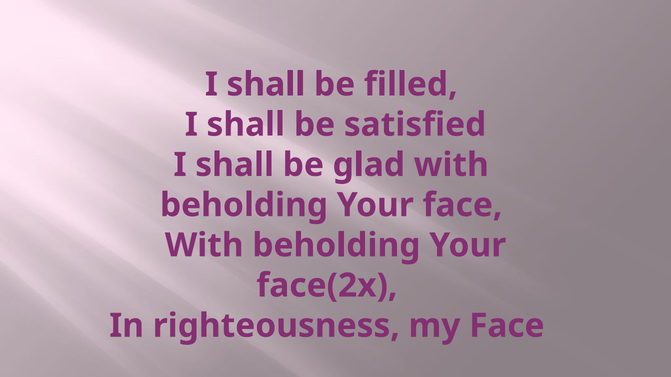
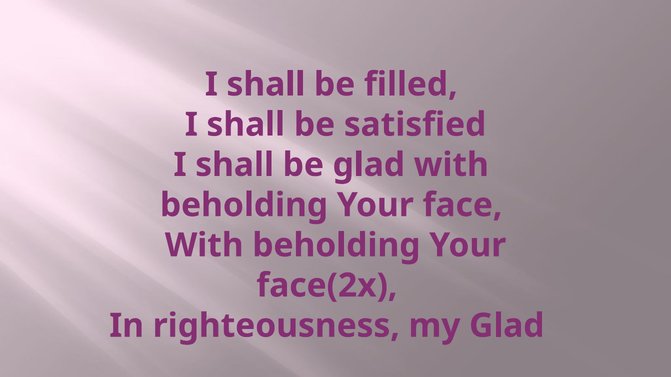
my Face: Face -> Glad
